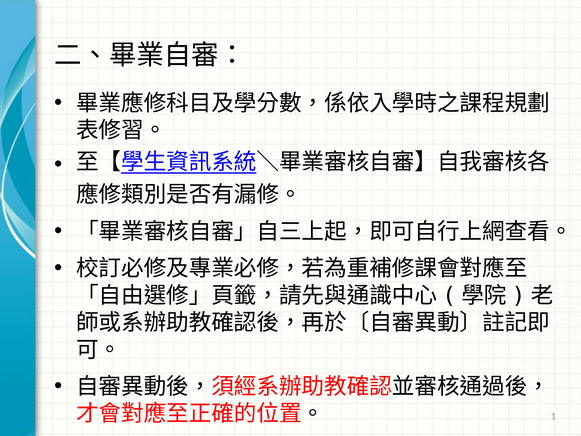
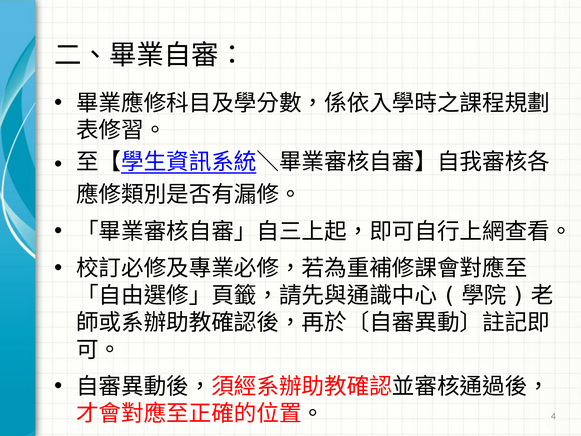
1: 1 -> 4
